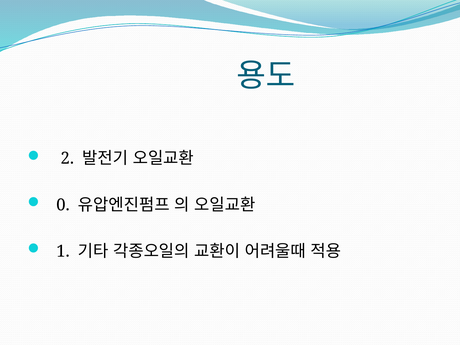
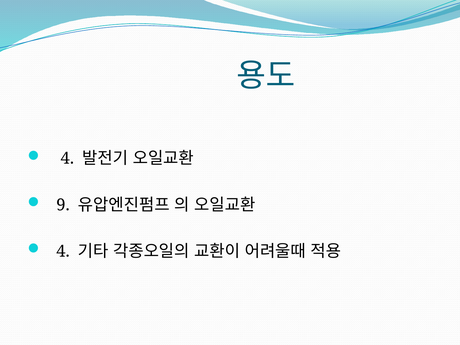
2 at (67, 158): 2 -> 4
0: 0 -> 9
1 at (63, 251): 1 -> 4
